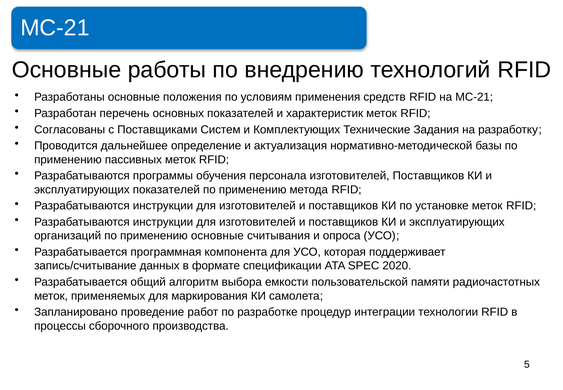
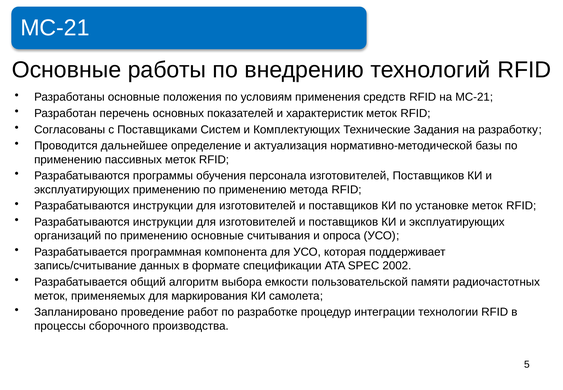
эксплуатирующих показателей: показателей -> применению
2020: 2020 -> 2002
